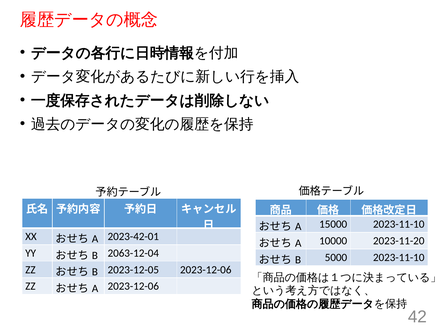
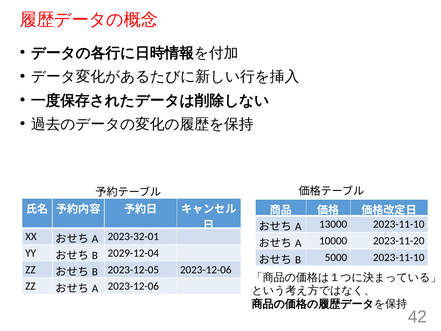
15000: 15000 -> 13000
2023-42-01: 2023-42-01 -> 2023-32-01
2063-12-04: 2063-12-04 -> 2029-12-04
